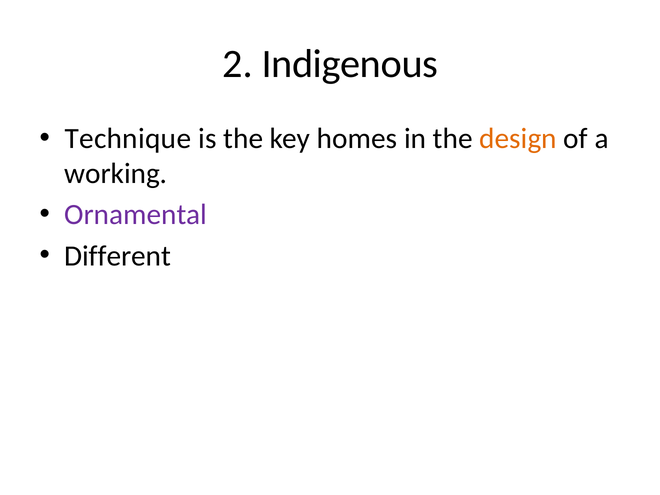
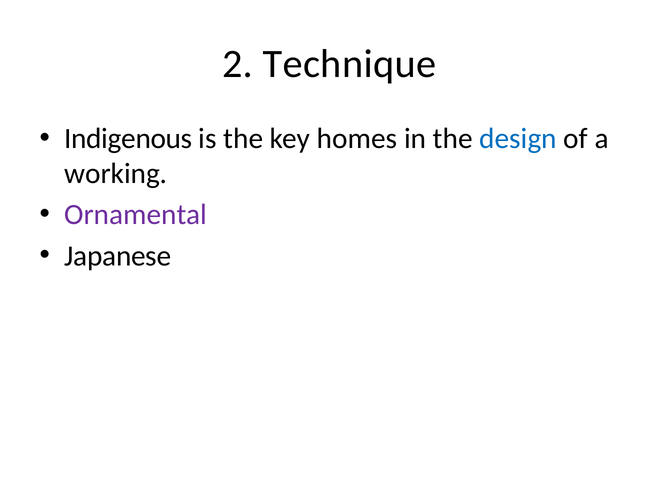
Indigenous: Indigenous -> Technique
Technique: Technique -> Indigenous
design colour: orange -> blue
Different: Different -> Japanese
